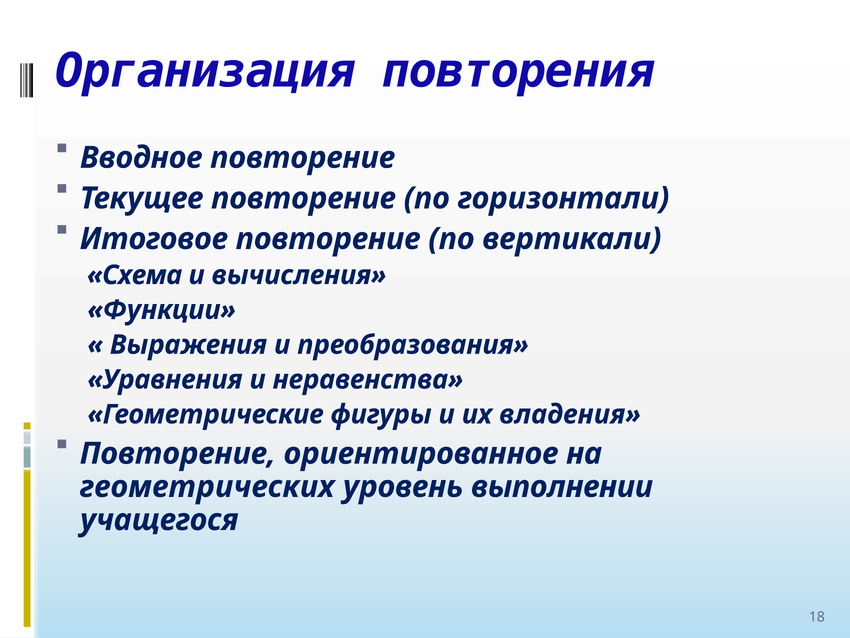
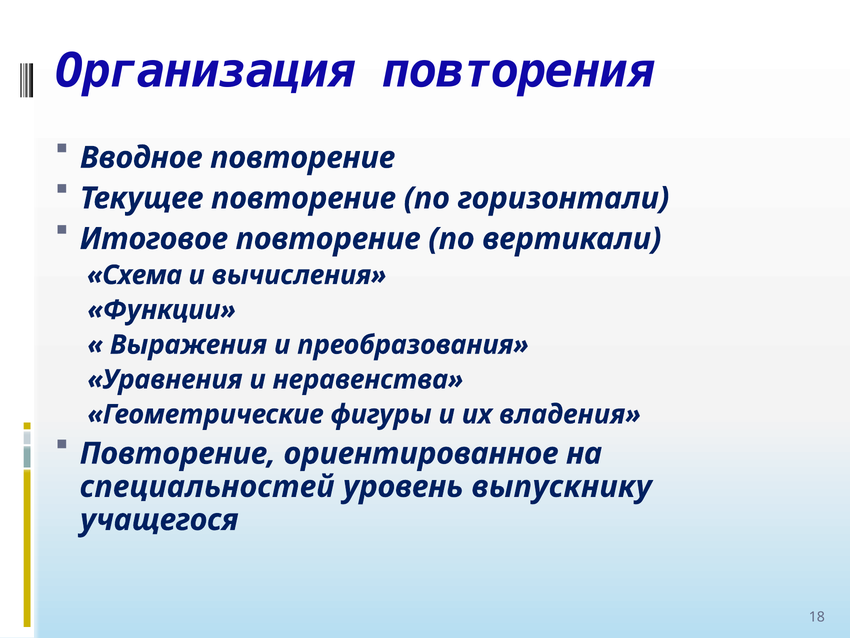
геометрических: геометрических -> специальностей
выполнении: выполнении -> выпускнику
